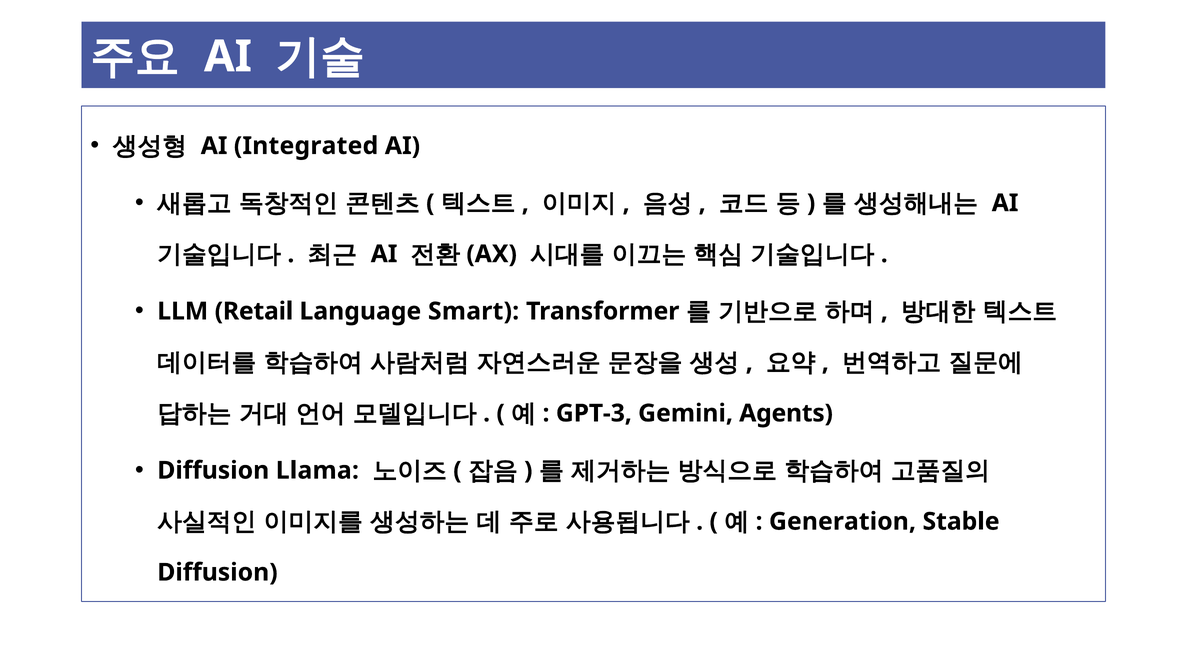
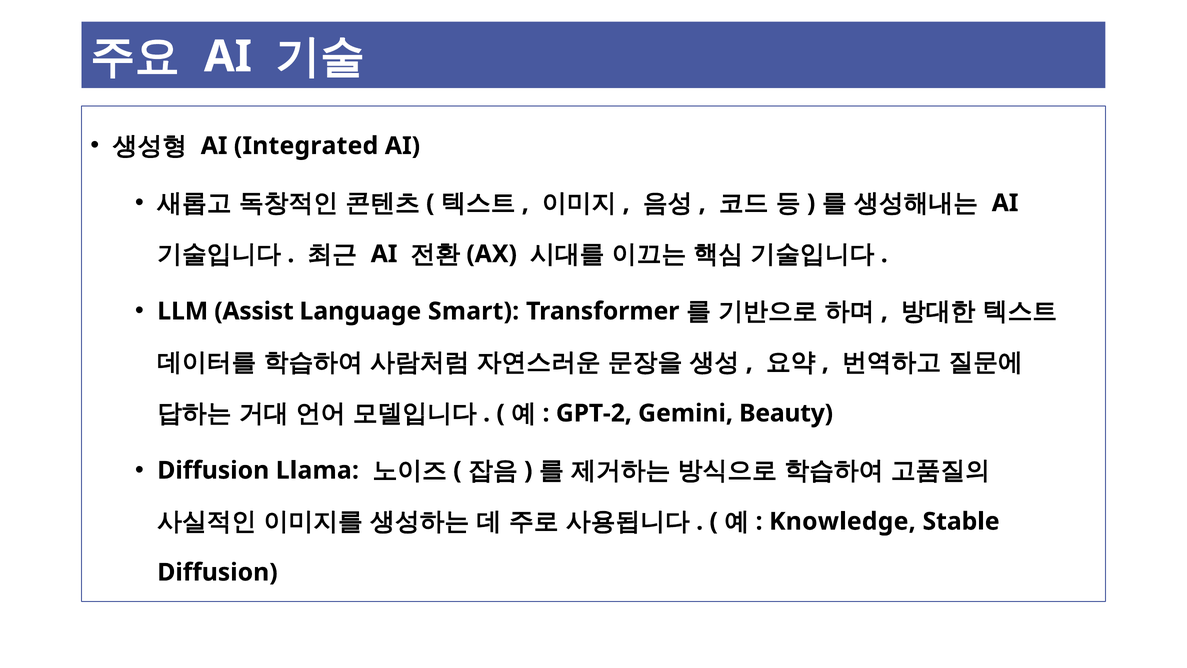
Retail: Retail -> Assist
GPT-3: GPT-3 -> GPT-2
Agents: Agents -> Beauty
Generation: Generation -> Knowledge
